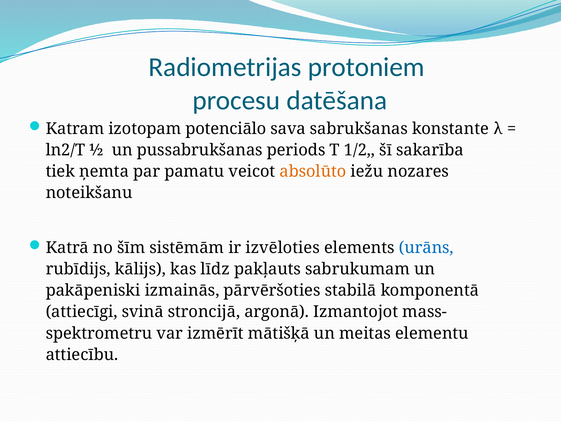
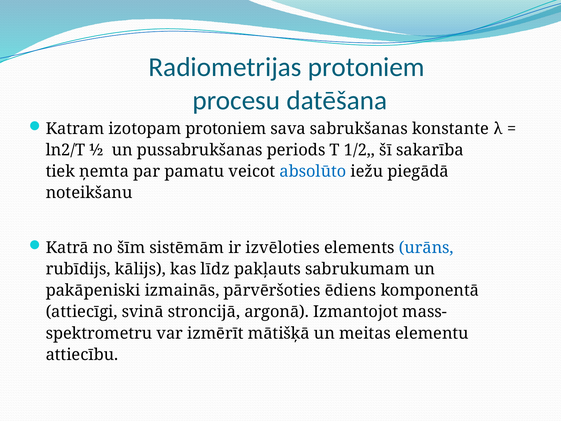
izotopam potenciālo: potenciālo -> protoniem
absolūto colour: orange -> blue
nozares: nozares -> piegādā
stabilā: stabilā -> ēdiens
